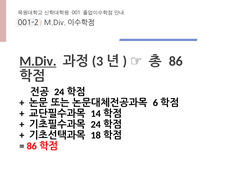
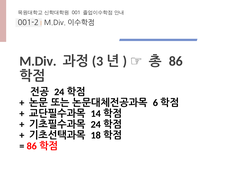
M.Div underline: present -> none
